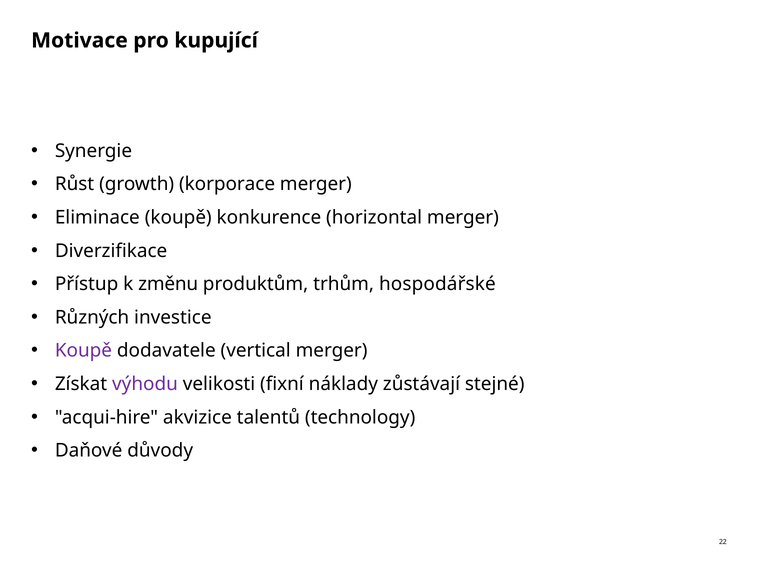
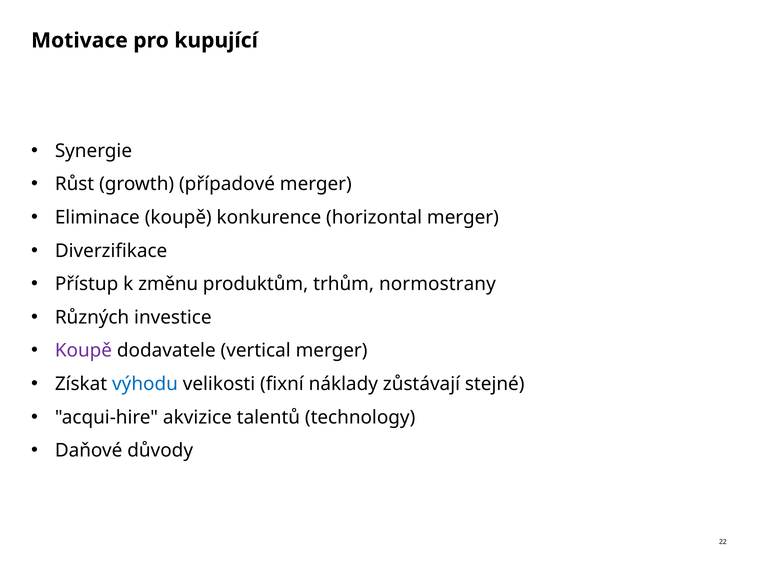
korporace: korporace -> případové
hospodářské: hospodářské -> normostrany
výhodu colour: purple -> blue
